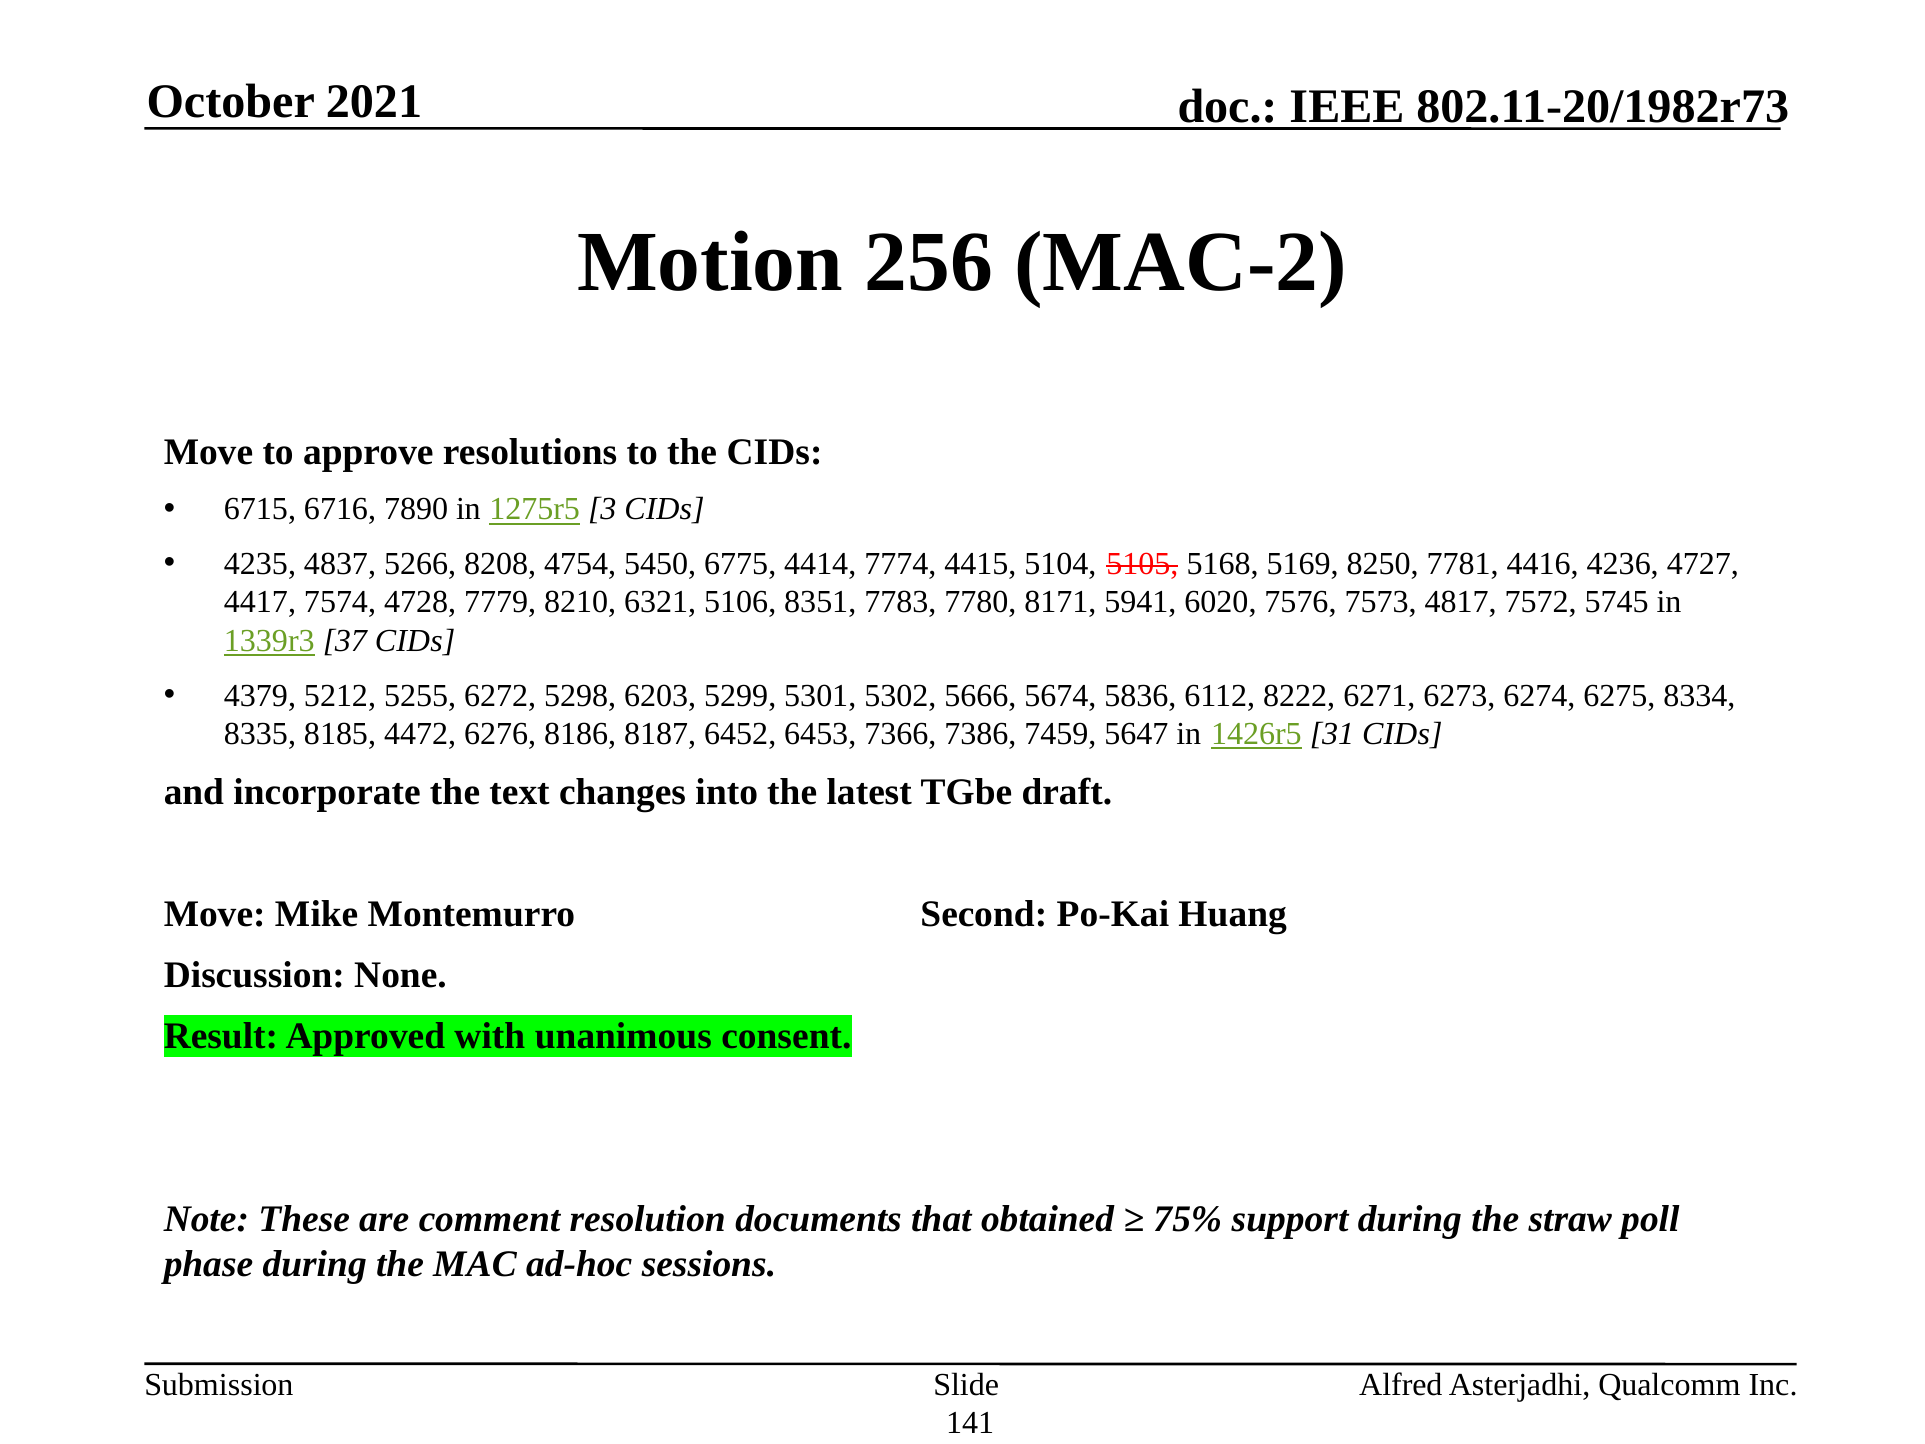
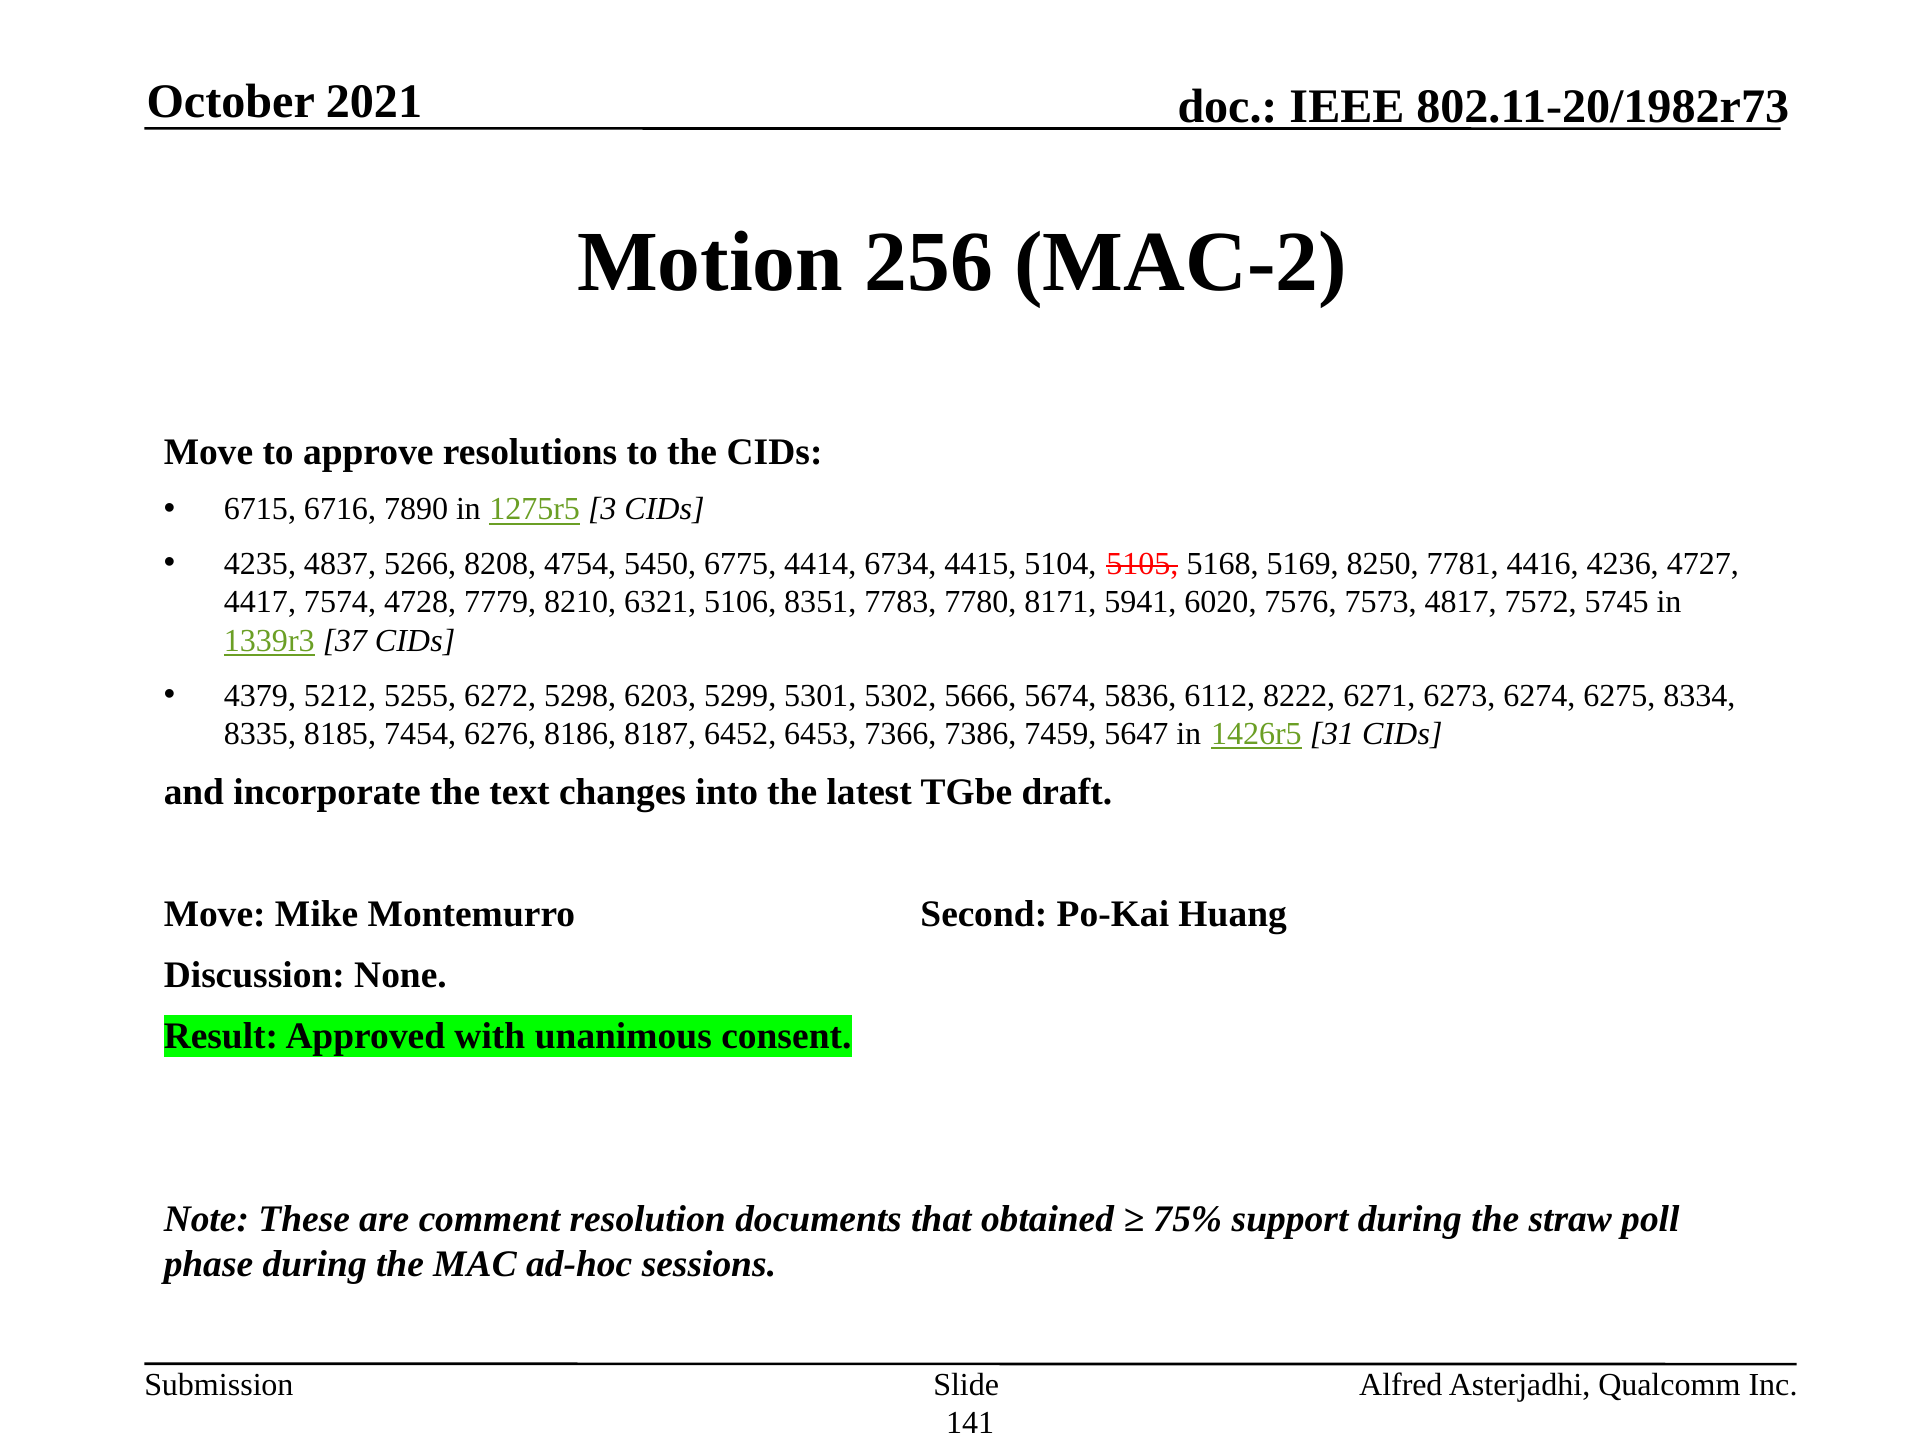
7774: 7774 -> 6734
4472: 4472 -> 7454
